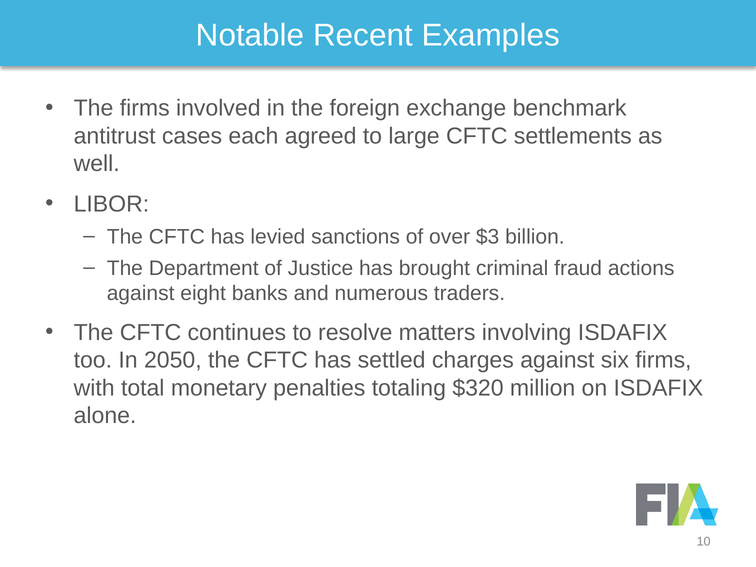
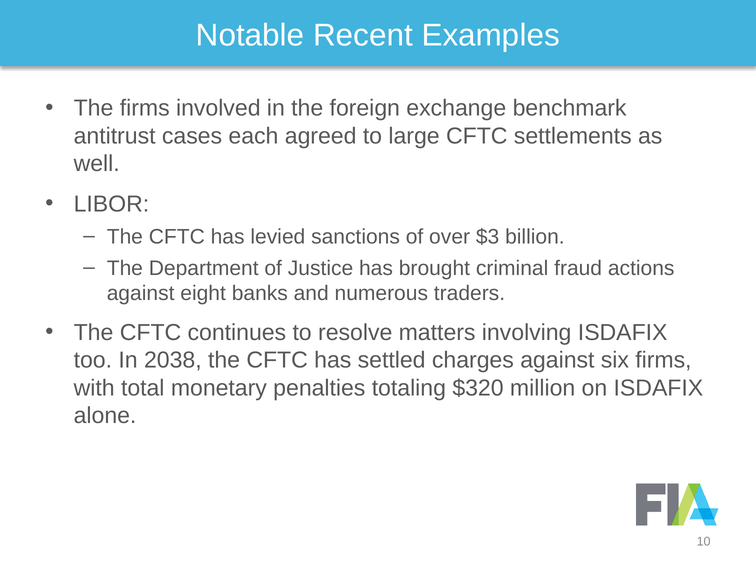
2050: 2050 -> 2038
